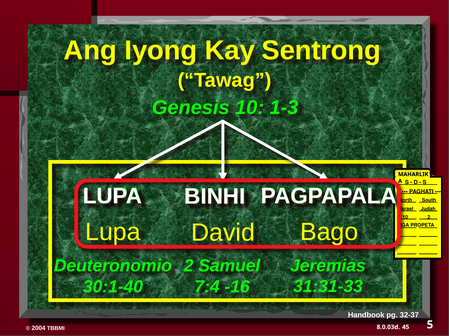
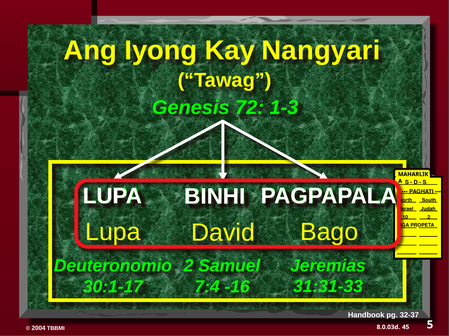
Sentrong: Sentrong -> Nangyari
Genesis 10: 10 -> 72
30:1-40: 30:1-40 -> 30:1-17
